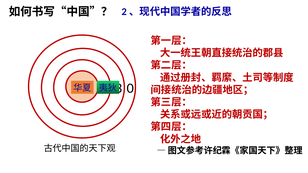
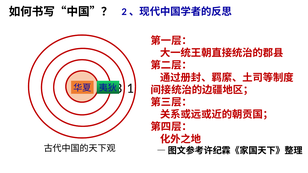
0 at (130, 88): 0 -> 1
